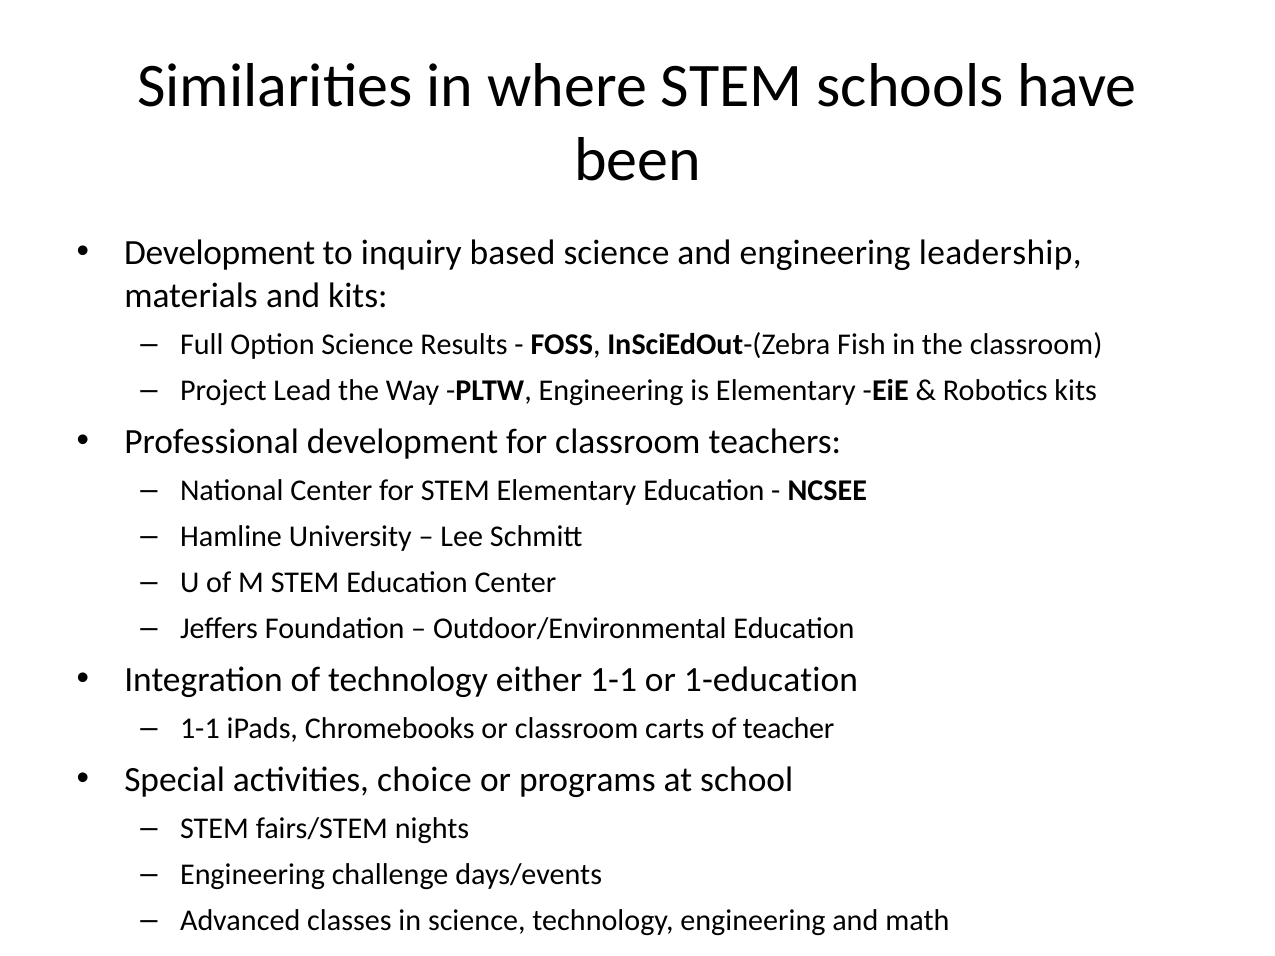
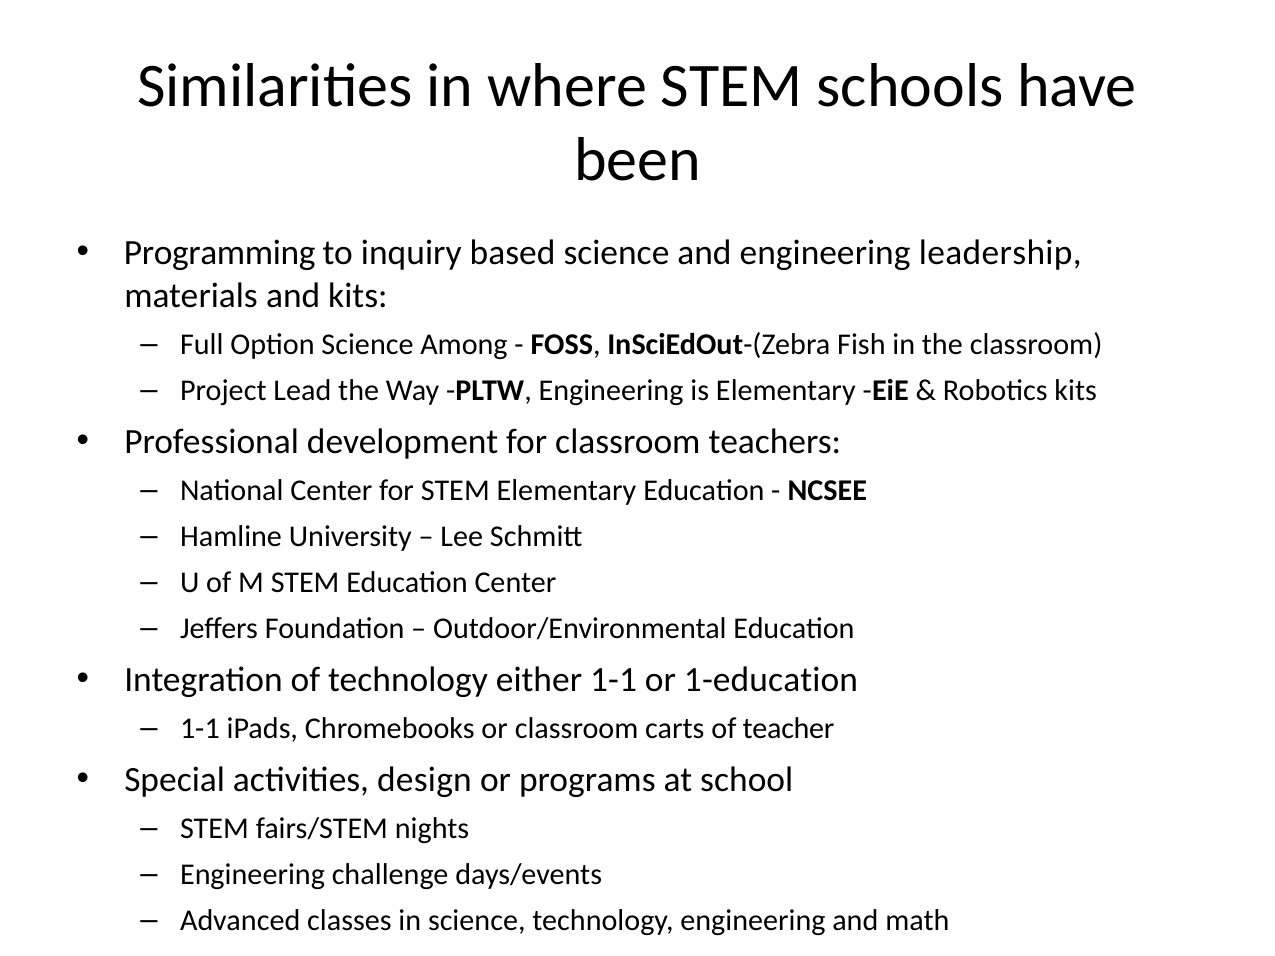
Development at (220, 253): Development -> Programming
Results: Results -> Among
choice: choice -> design
